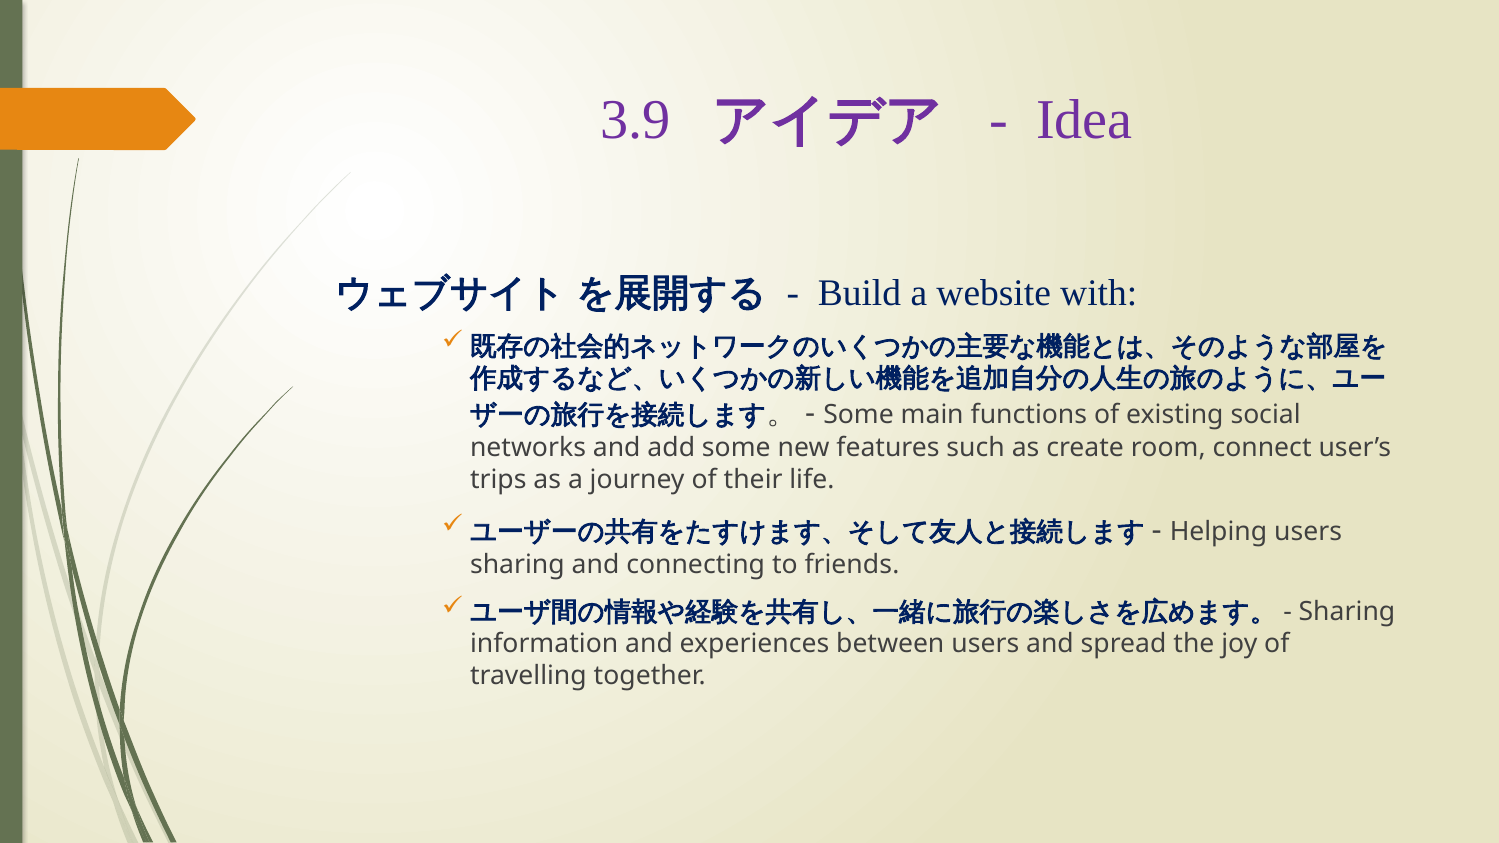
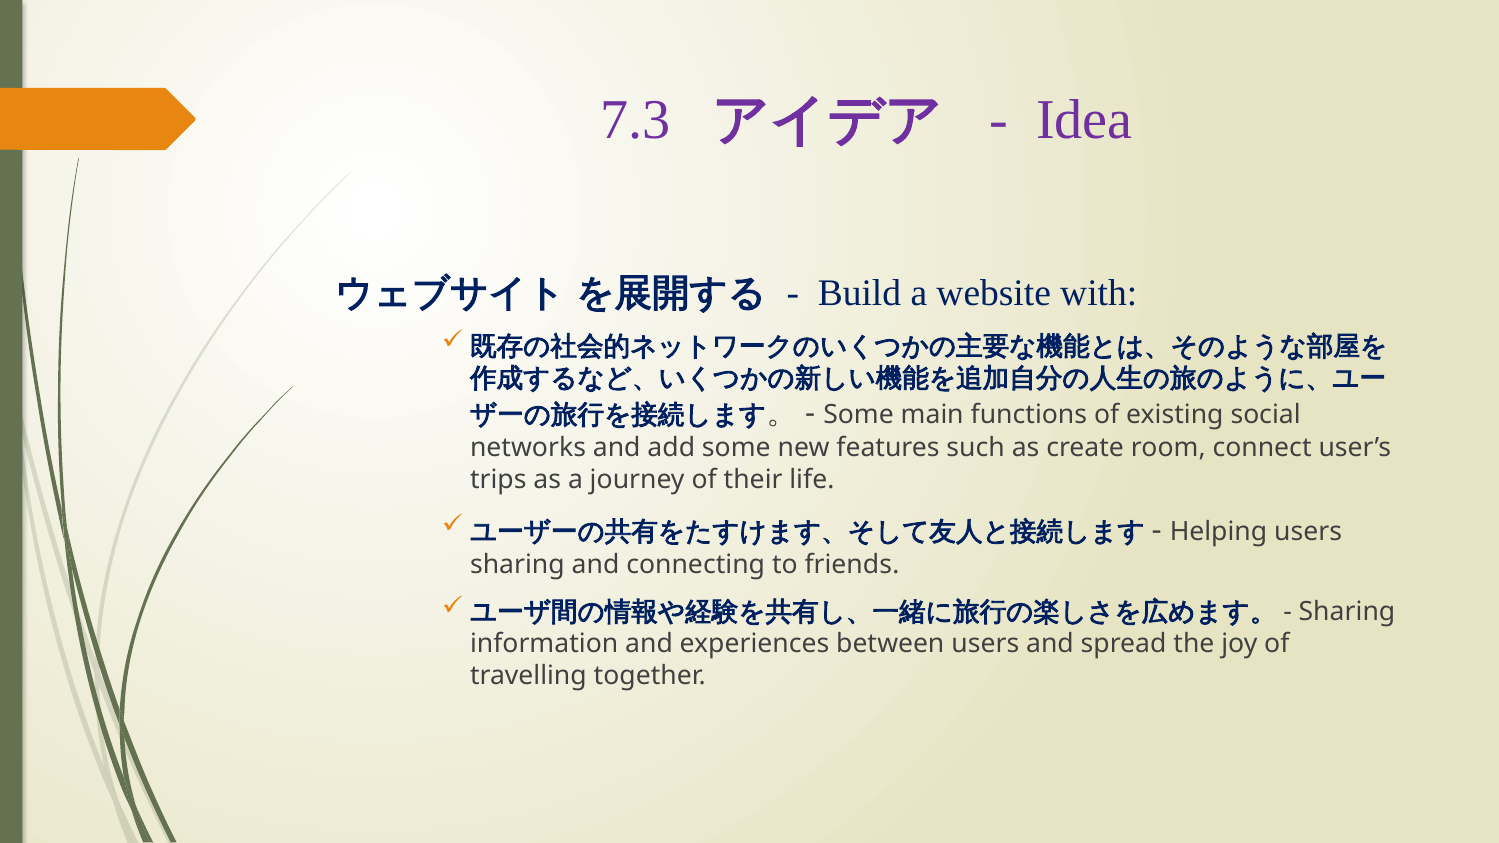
3.9: 3.9 -> 7.3
